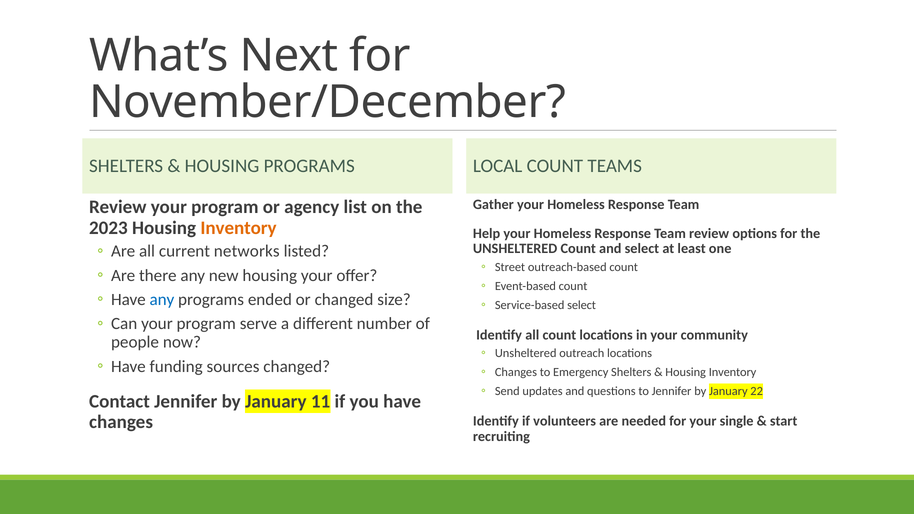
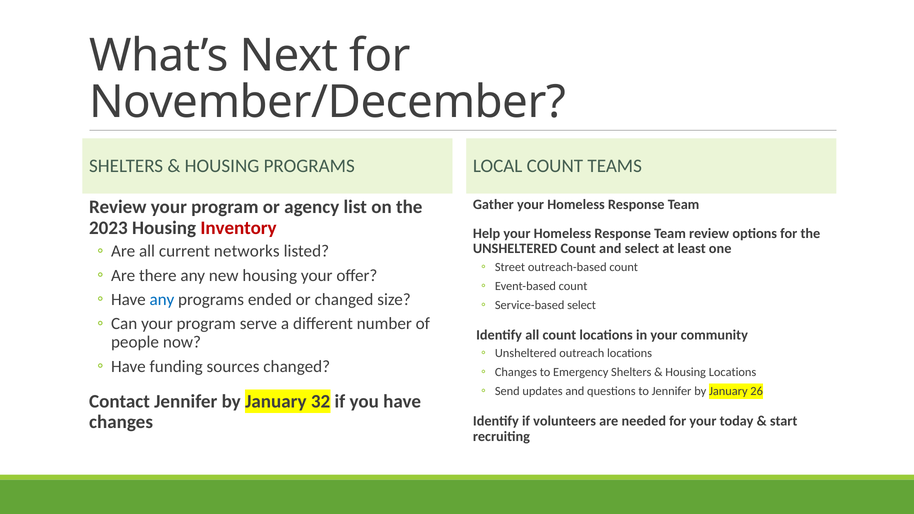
Inventory at (239, 228) colour: orange -> red
Inventory at (733, 372): Inventory -> Locations
22: 22 -> 26
11: 11 -> 32
single: single -> today
